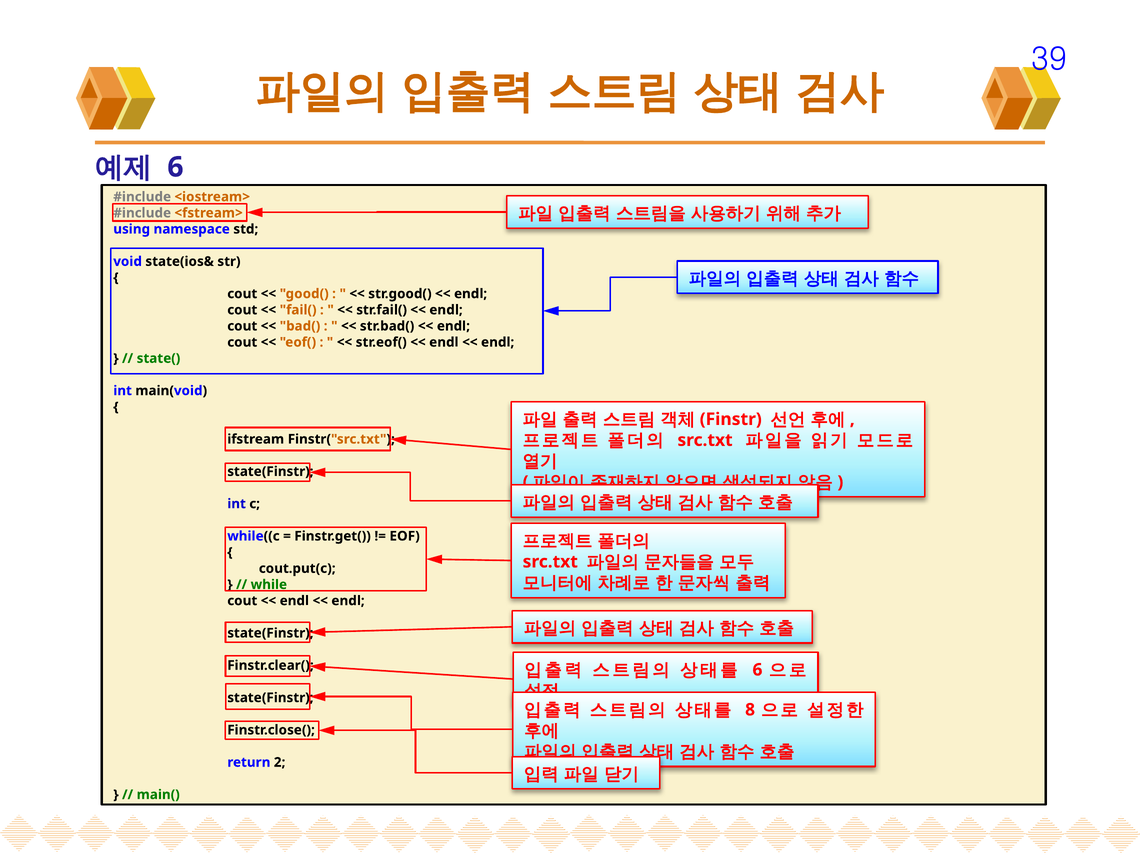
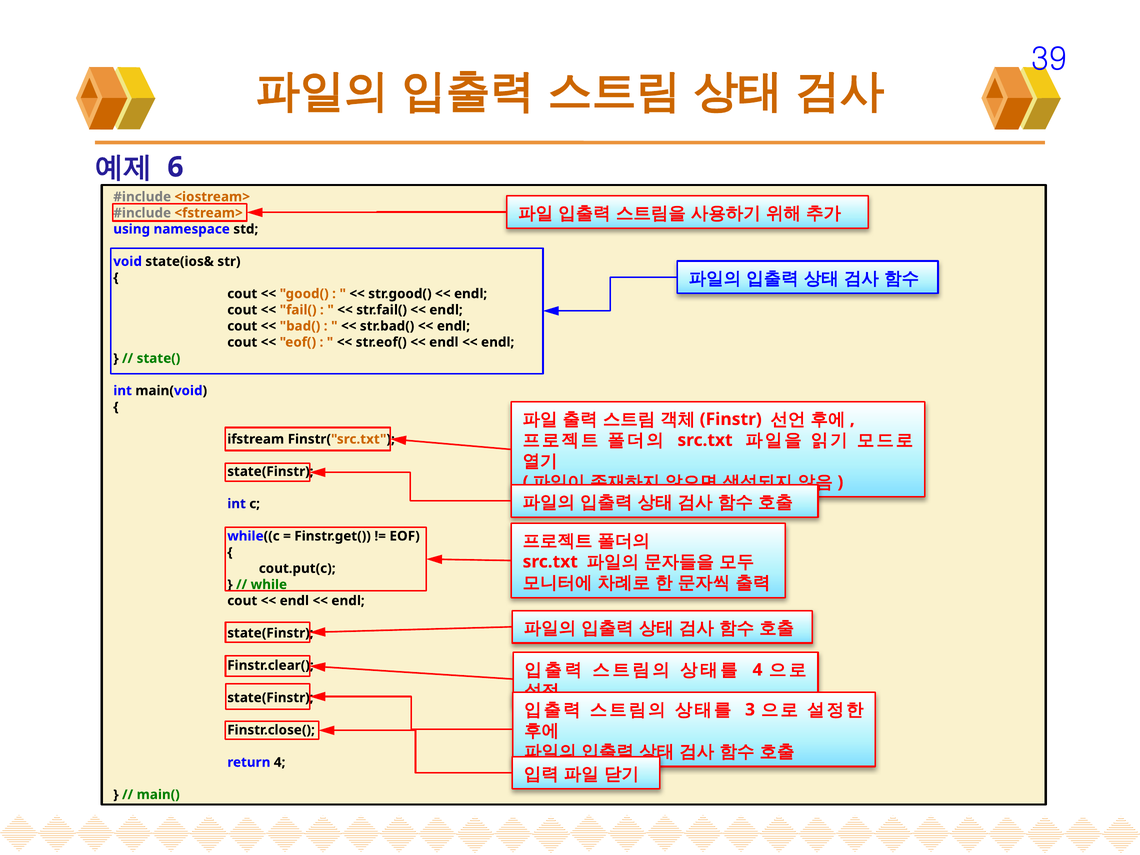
6 at (757, 670): 6 -> 4
8: 8 -> 3
return 2: 2 -> 4
